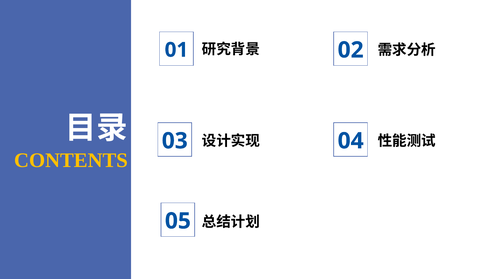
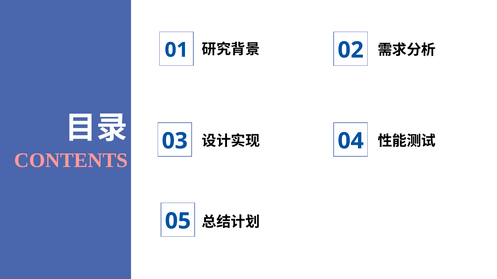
CONTENTS colour: yellow -> pink
